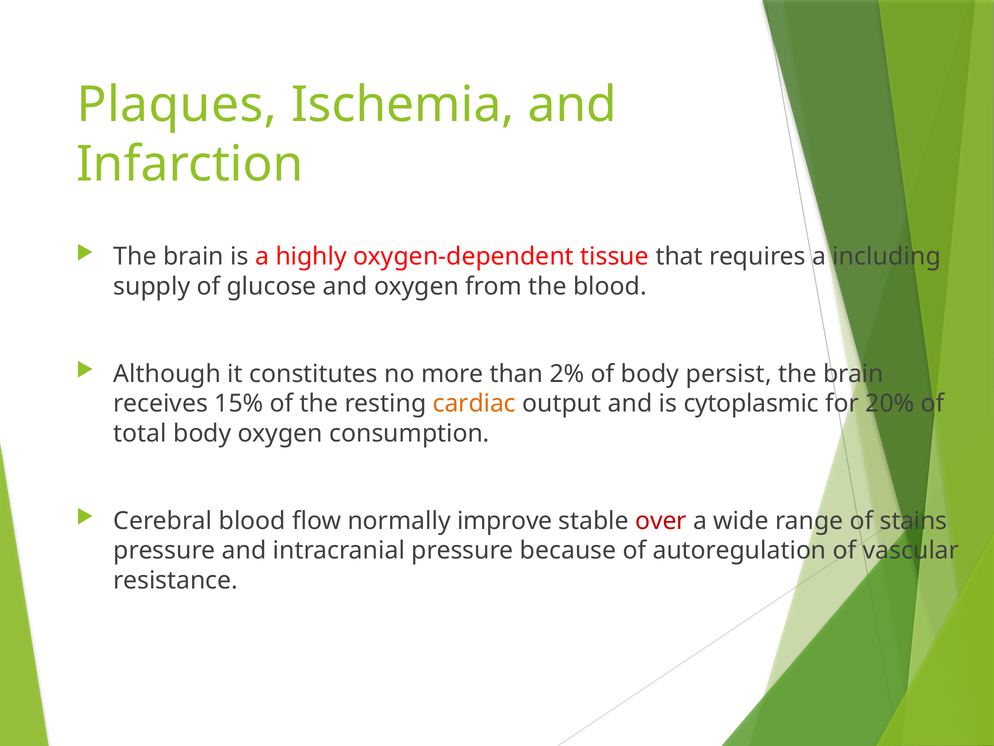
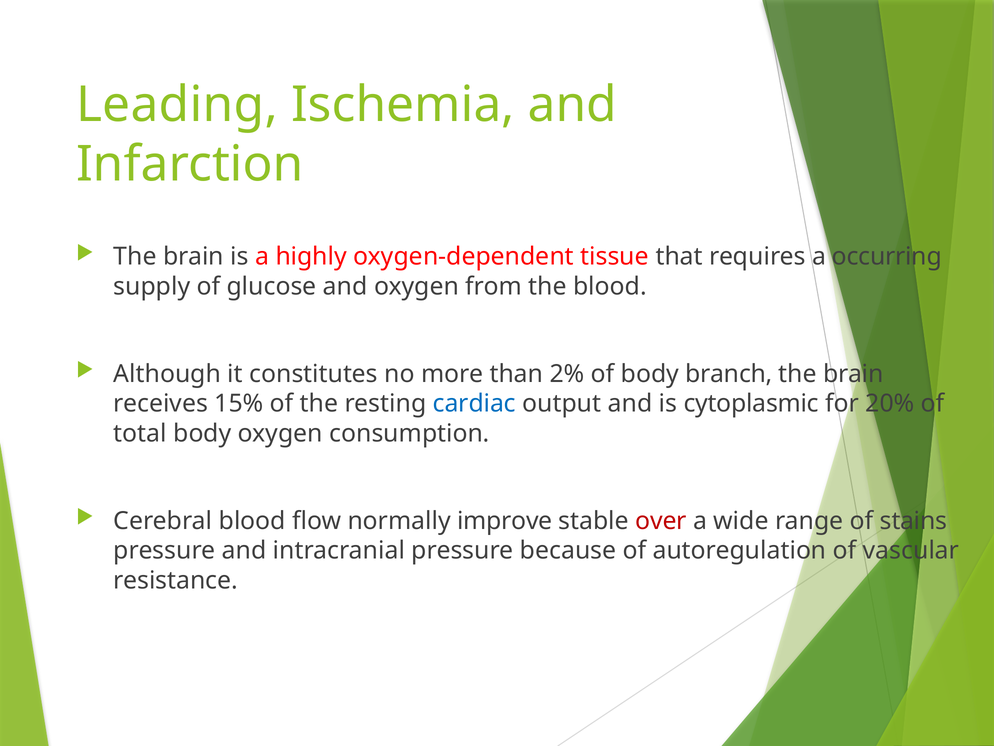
Plaques: Plaques -> Leading
including: including -> occurring
persist: persist -> branch
cardiac colour: orange -> blue
